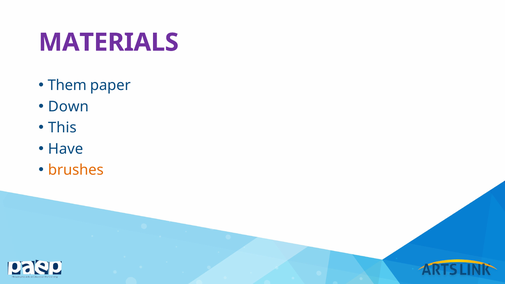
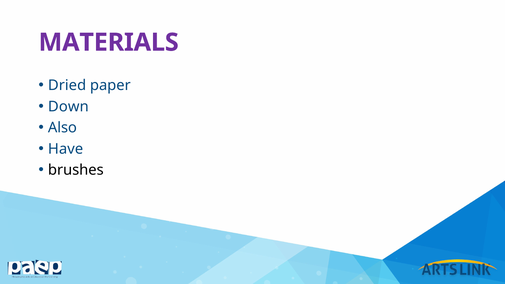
Them: Them -> Dried
This: This -> Also
brushes colour: orange -> black
